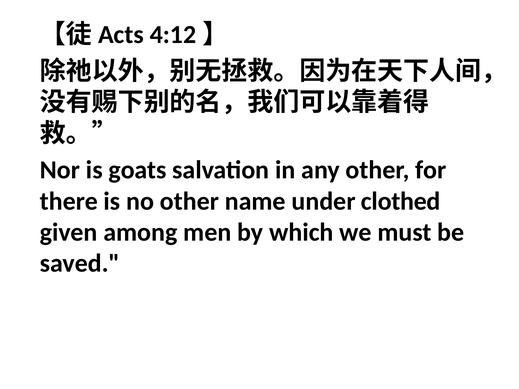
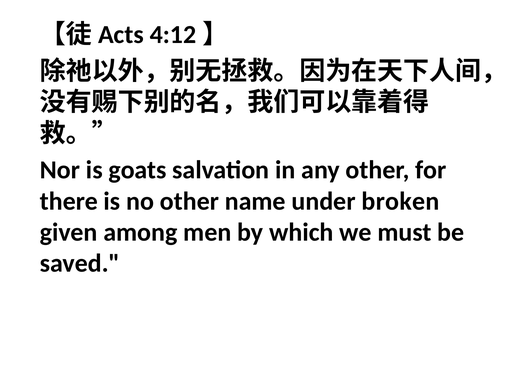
clothed: clothed -> broken
